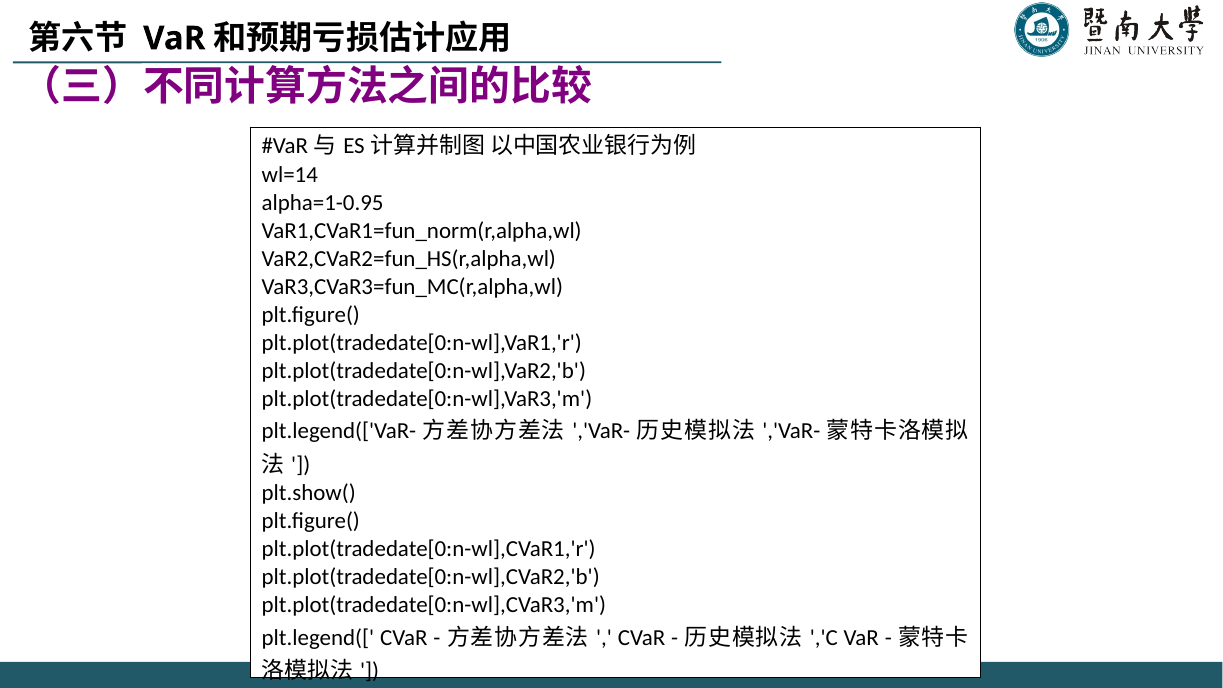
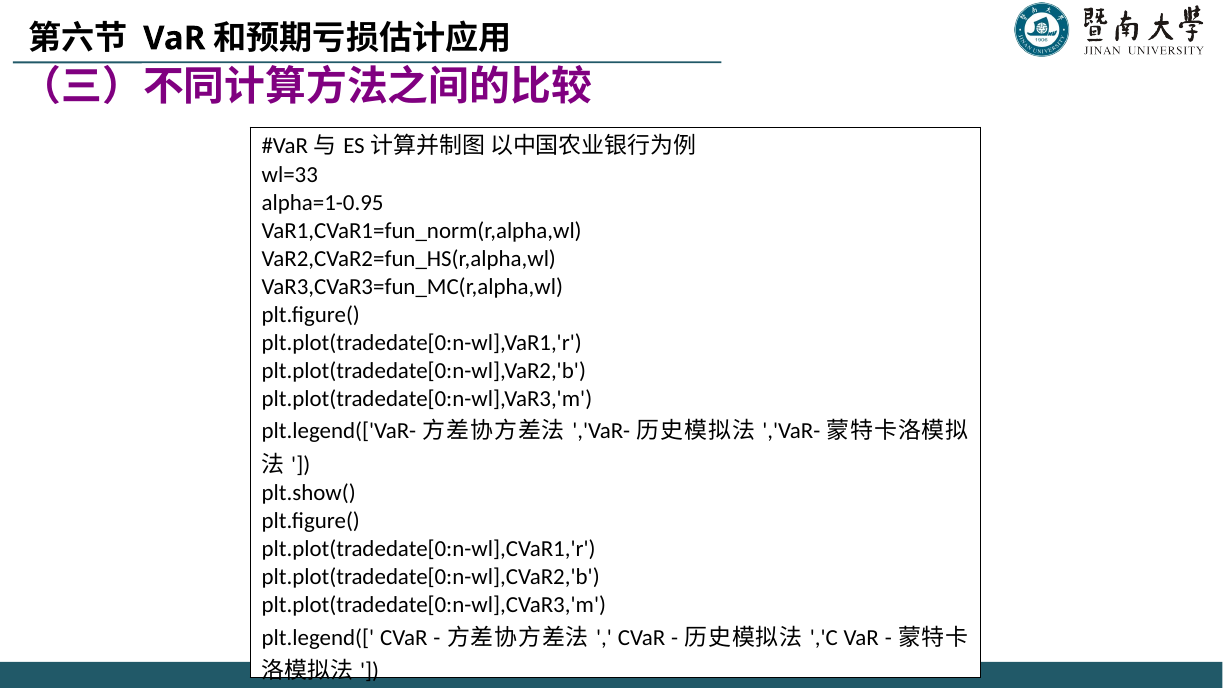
wl=14: wl=14 -> wl=33
